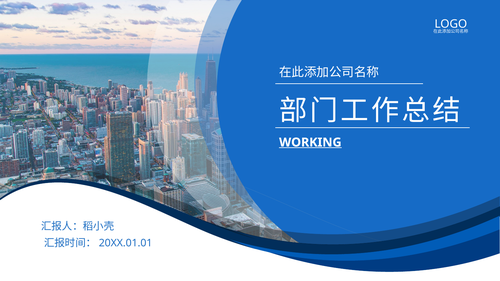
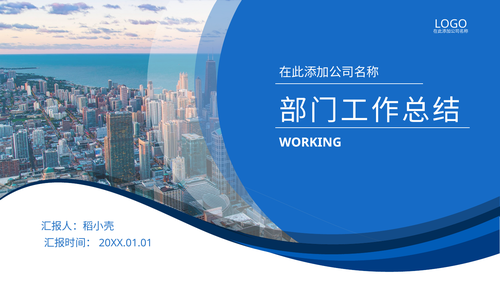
WORKING underline: present -> none
